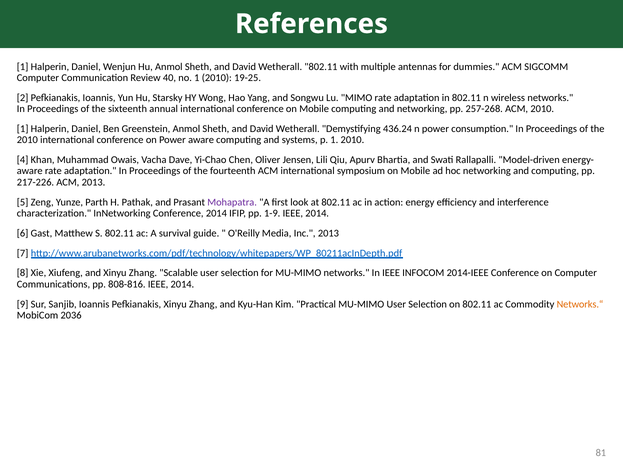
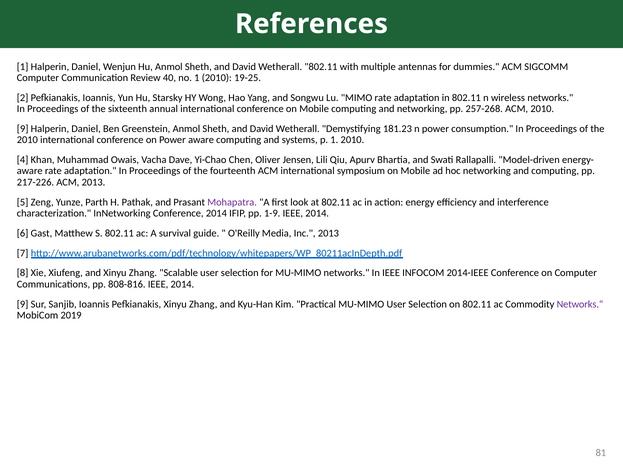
1 at (23, 129): 1 -> 9
436.24: 436.24 -> 181.23
Networks.“ colour: orange -> purple
2036: 2036 -> 2019
